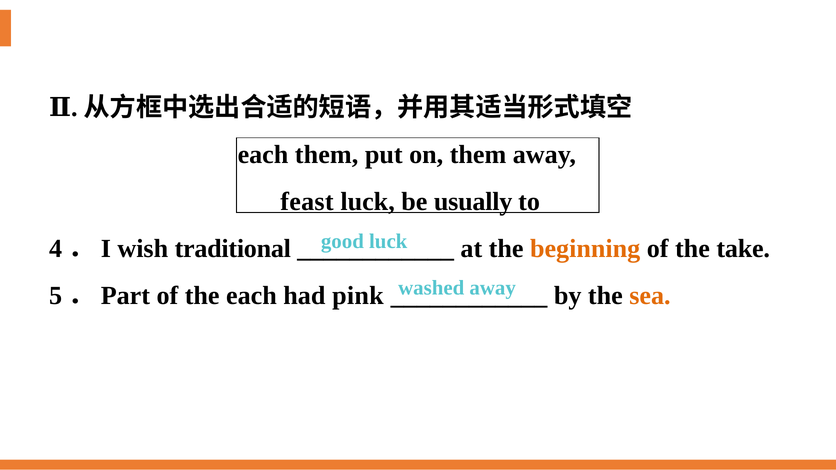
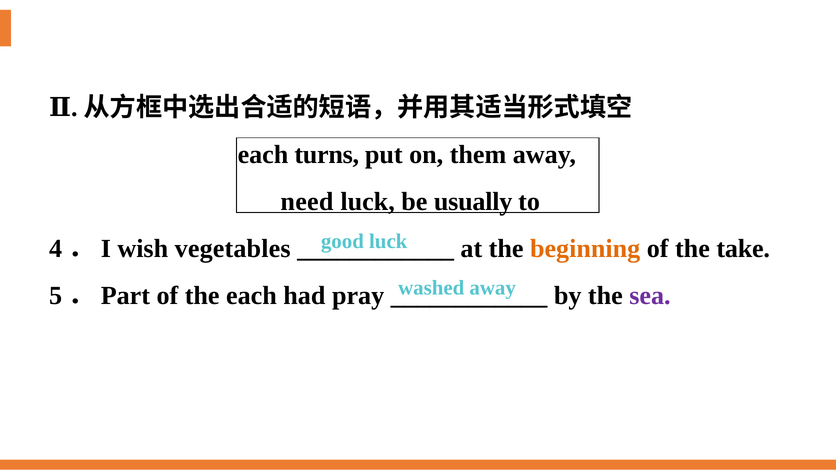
each them: them -> turns
feast: feast -> need
traditional: traditional -> vegetables
pink: pink -> pray
sea colour: orange -> purple
